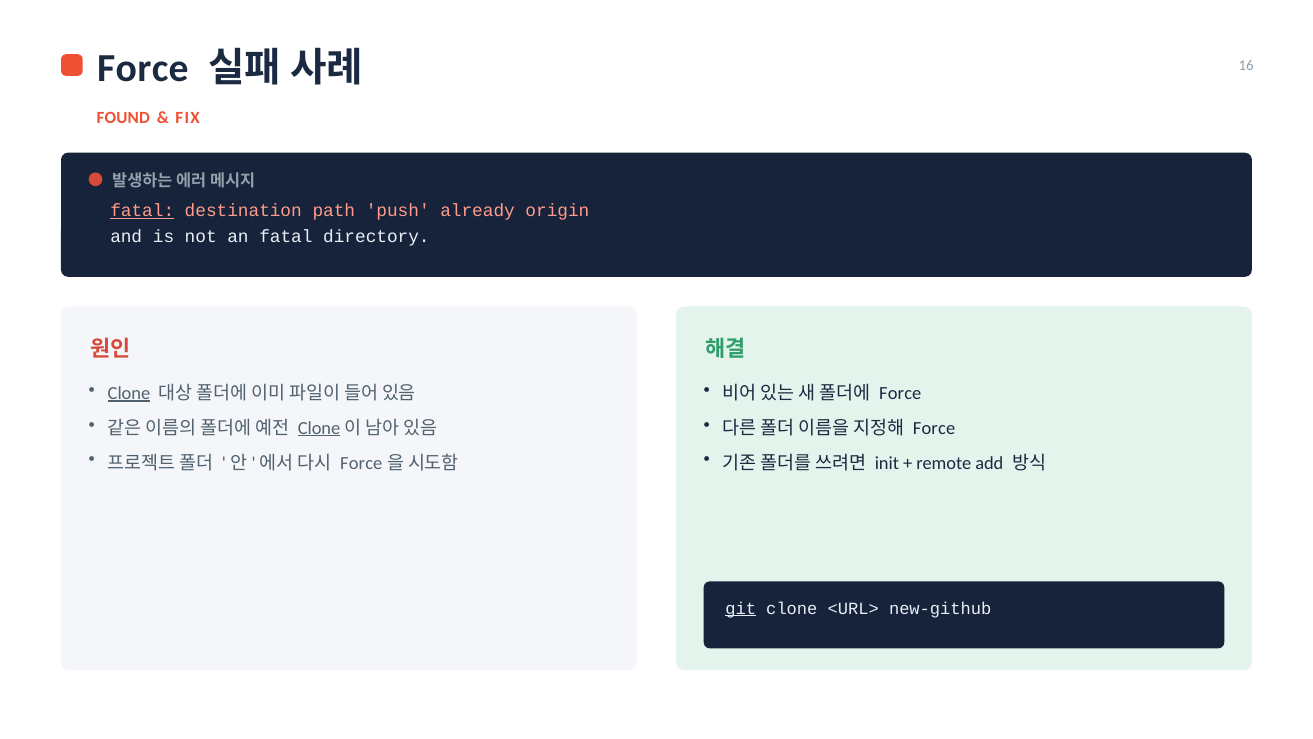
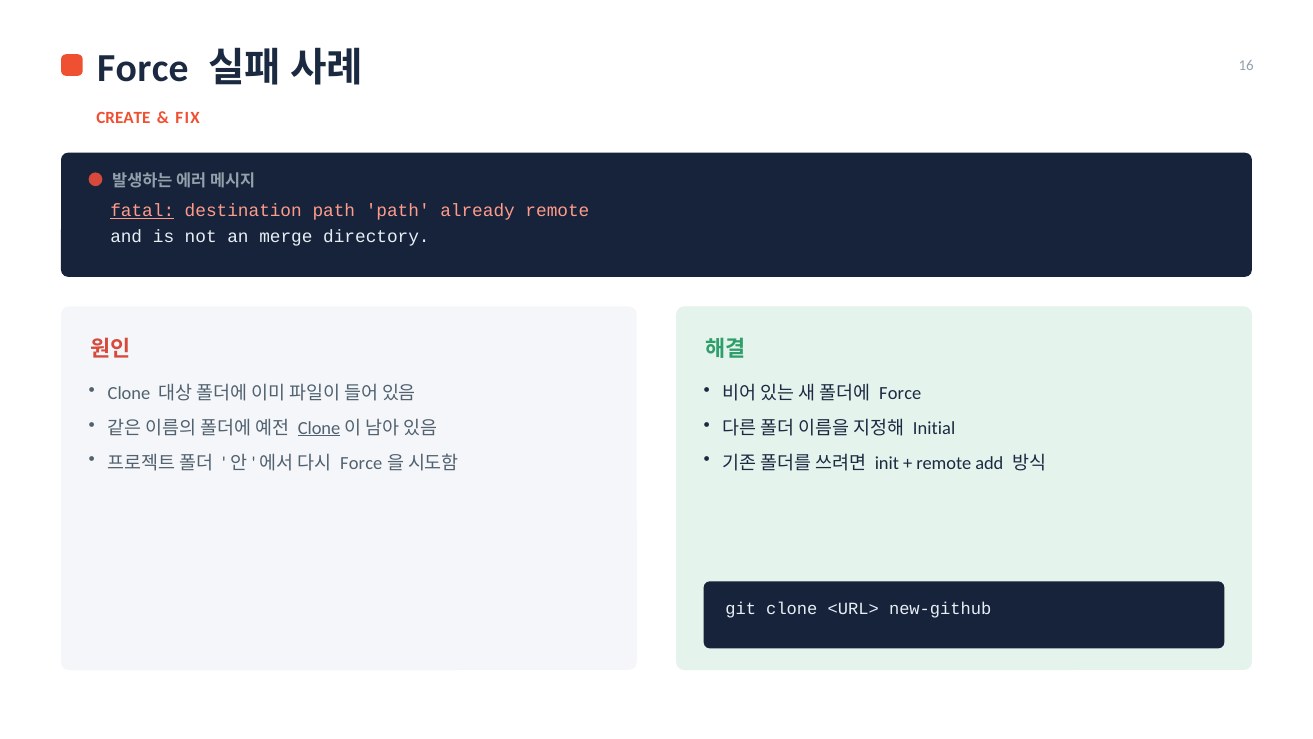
FOUND: FOUND -> CREATE
path push: push -> path
already origin: origin -> remote
an fatal: fatal -> merge
Clone at (129, 393) underline: present -> none
Force at (934, 428): Force -> Initial
git underline: present -> none
